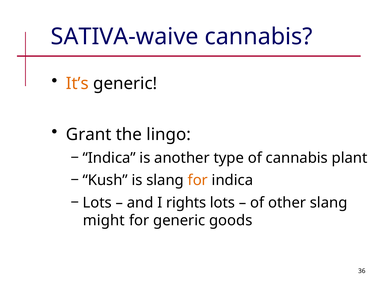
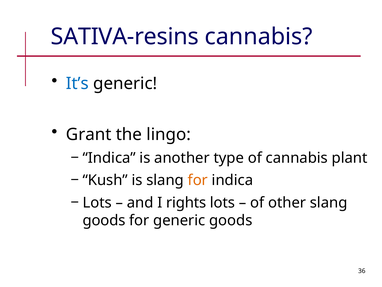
SATIVA-waive: SATIVA-waive -> SATIVA-resins
It’s colour: orange -> blue
might at (104, 220): might -> goods
